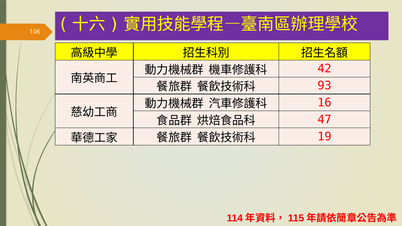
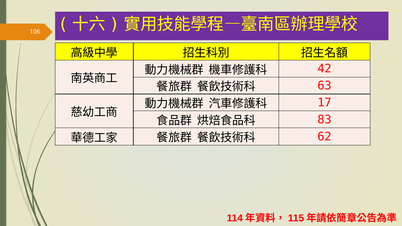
93: 93 -> 63
16: 16 -> 17
47: 47 -> 83
19: 19 -> 62
